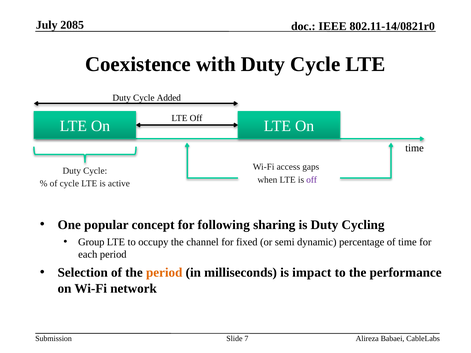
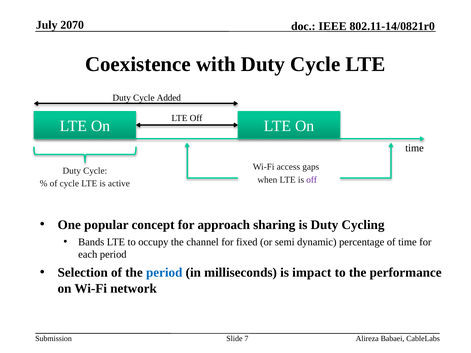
2085: 2085 -> 2070
following: following -> approach
Group: Group -> Bands
period at (164, 273) colour: orange -> blue
